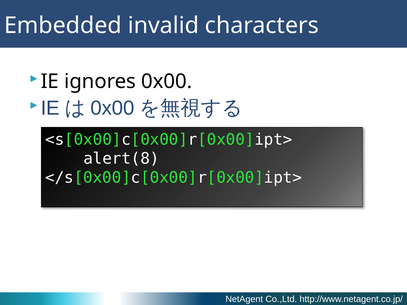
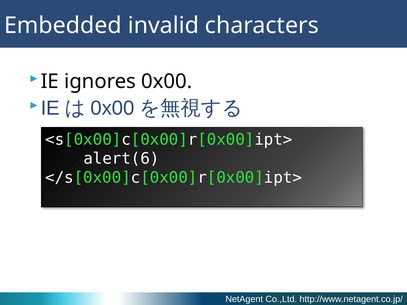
alert(8: alert(8 -> alert(6
